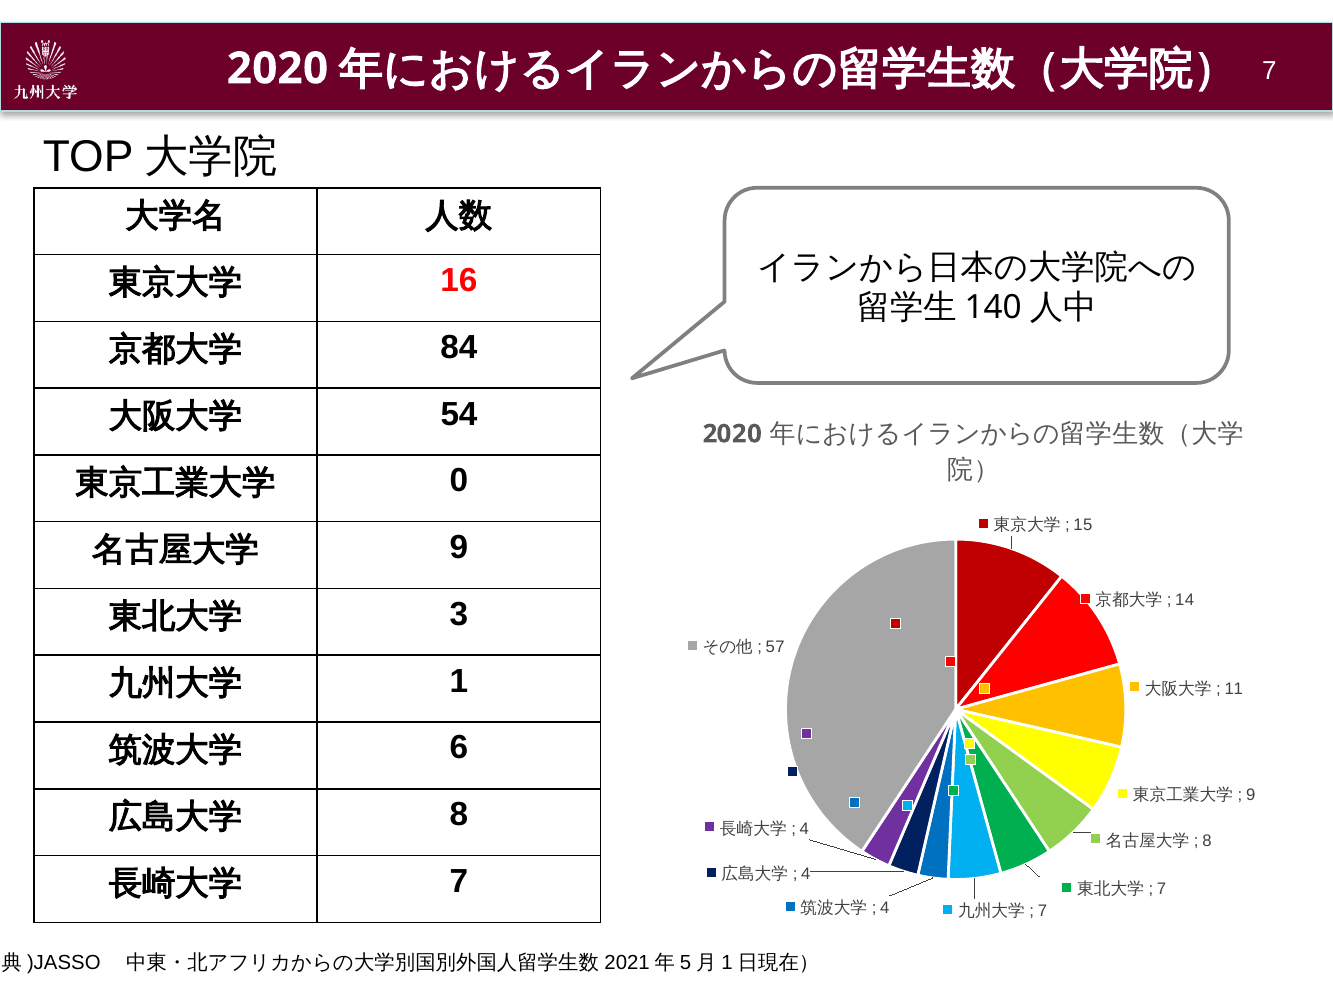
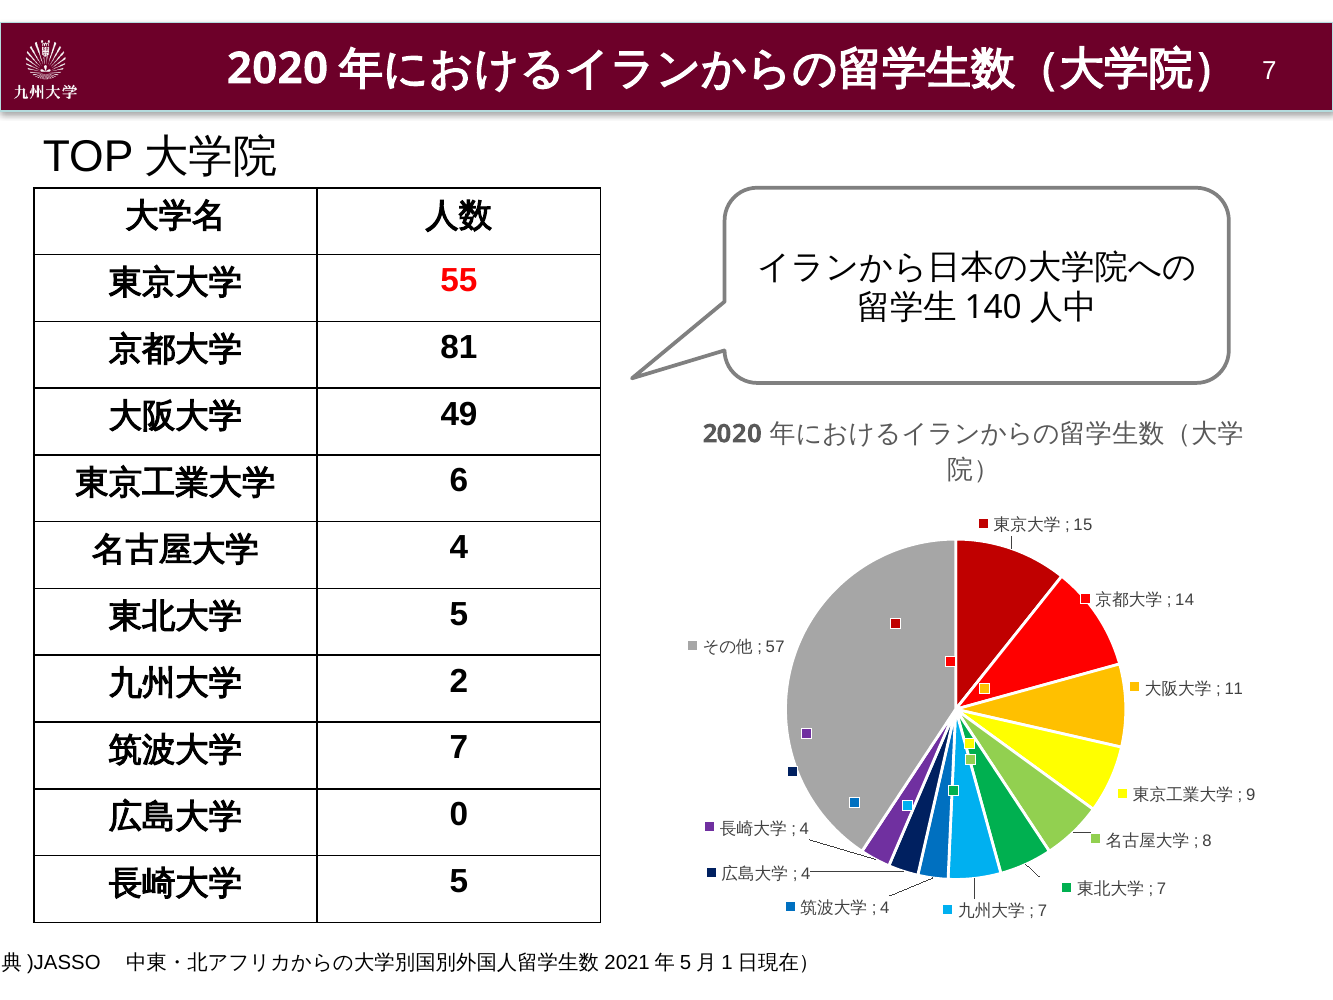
16: 16 -> 55
84: 84 -> 81
54: 54 -> 49
0: 0 -> 6
9 at (459, 547): 9 -> 4
3 at (459, 614): 3 -> 5
1: 1 -> 2
6 at (459, 748): 6 -> 7
8 at (459, 814): 8 -> 0
7 at (459, 881): 7 -> 5
